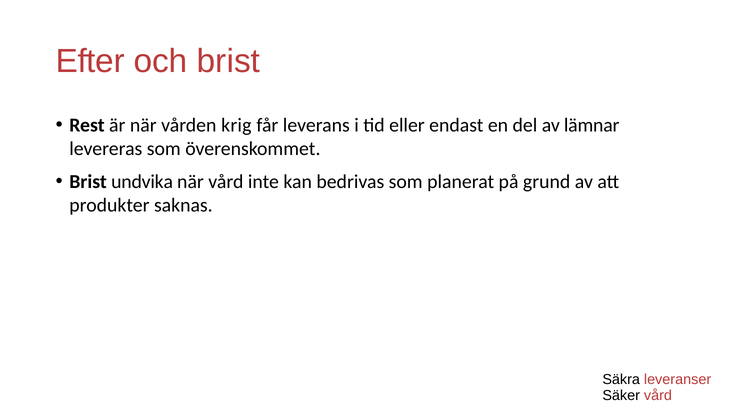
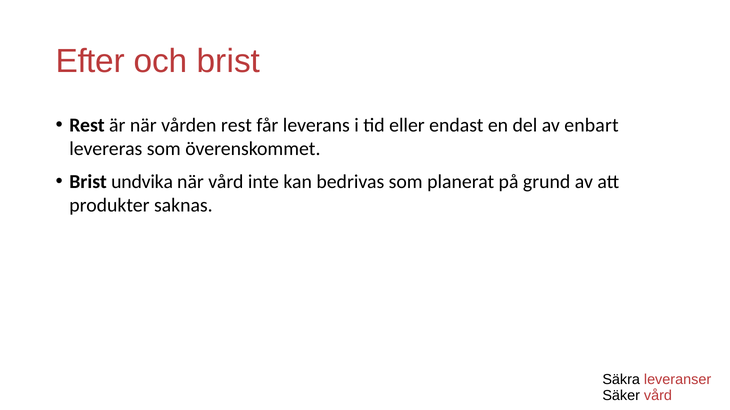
vården krig: krig -> rest
lämnar: lämnar -> enbart
